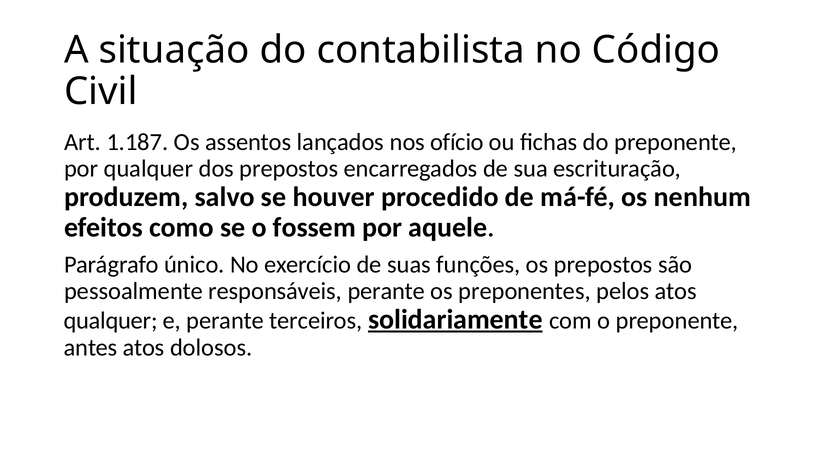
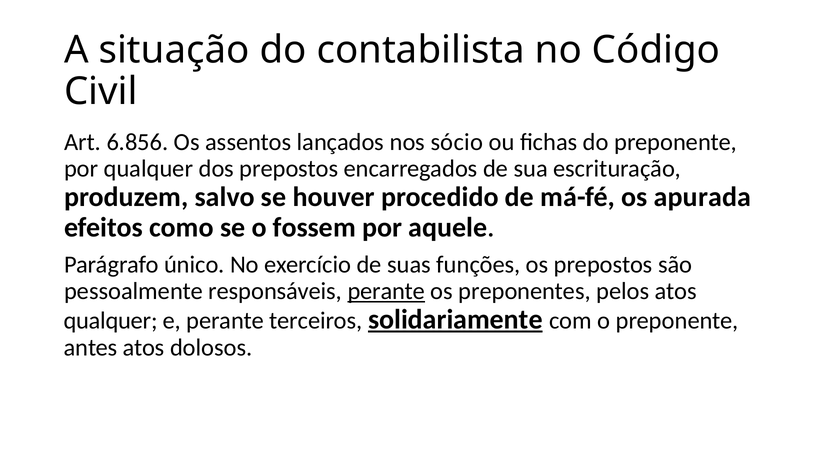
1.187: 1.187 -> 6.856
ofício: ofício -> sócio
nenhum: nenhum -> apurada
perante at (386, 291) underline: none -> present
